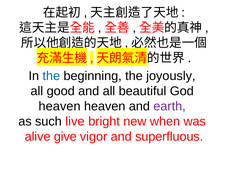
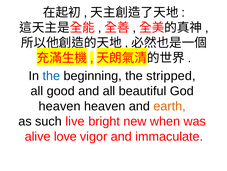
joyously: joyously -> stripped
earth colour: purple -> orange
give: give -> love
superfluous: superfluous -> immaculate
